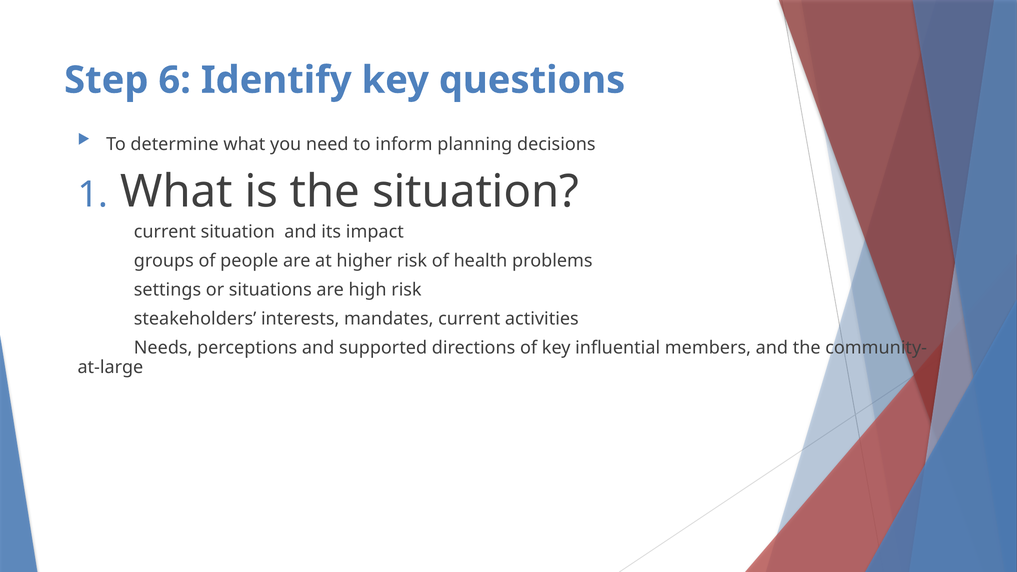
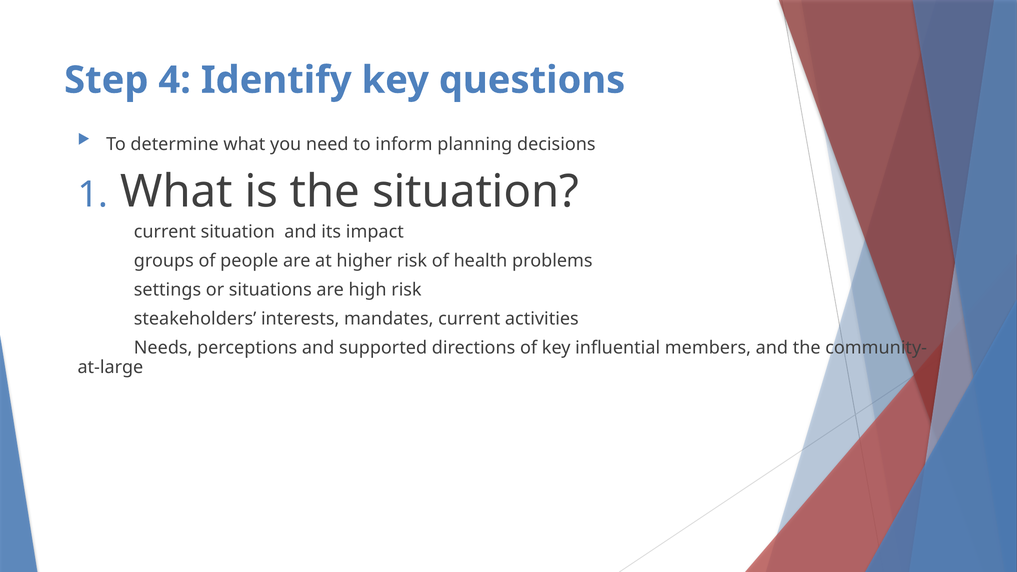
6: 6 -> 4
